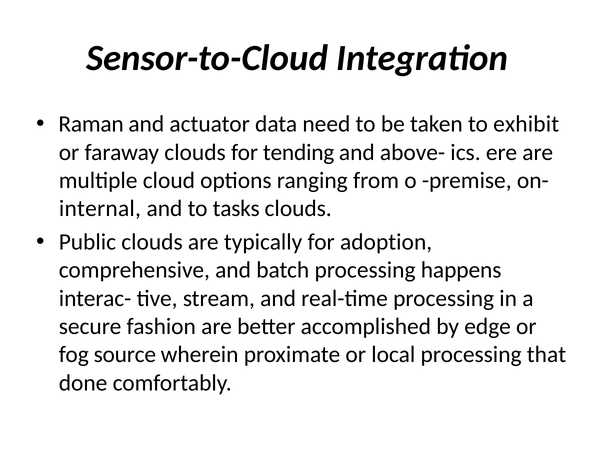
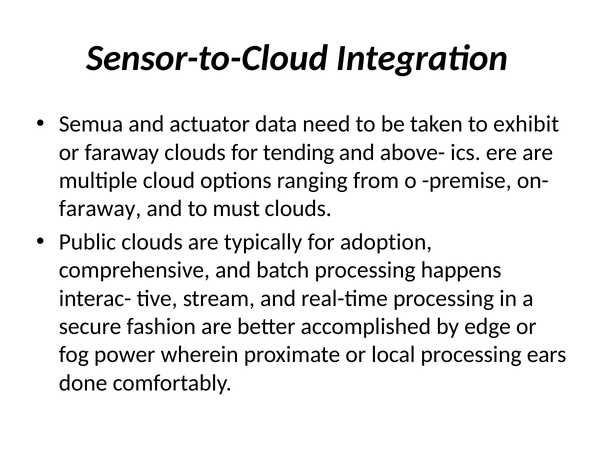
Raman: Raman -> Semua
internal at (100, 209): internal -> faraway
tasks: tasks -> must
source: source -> power
that: that -> ears
